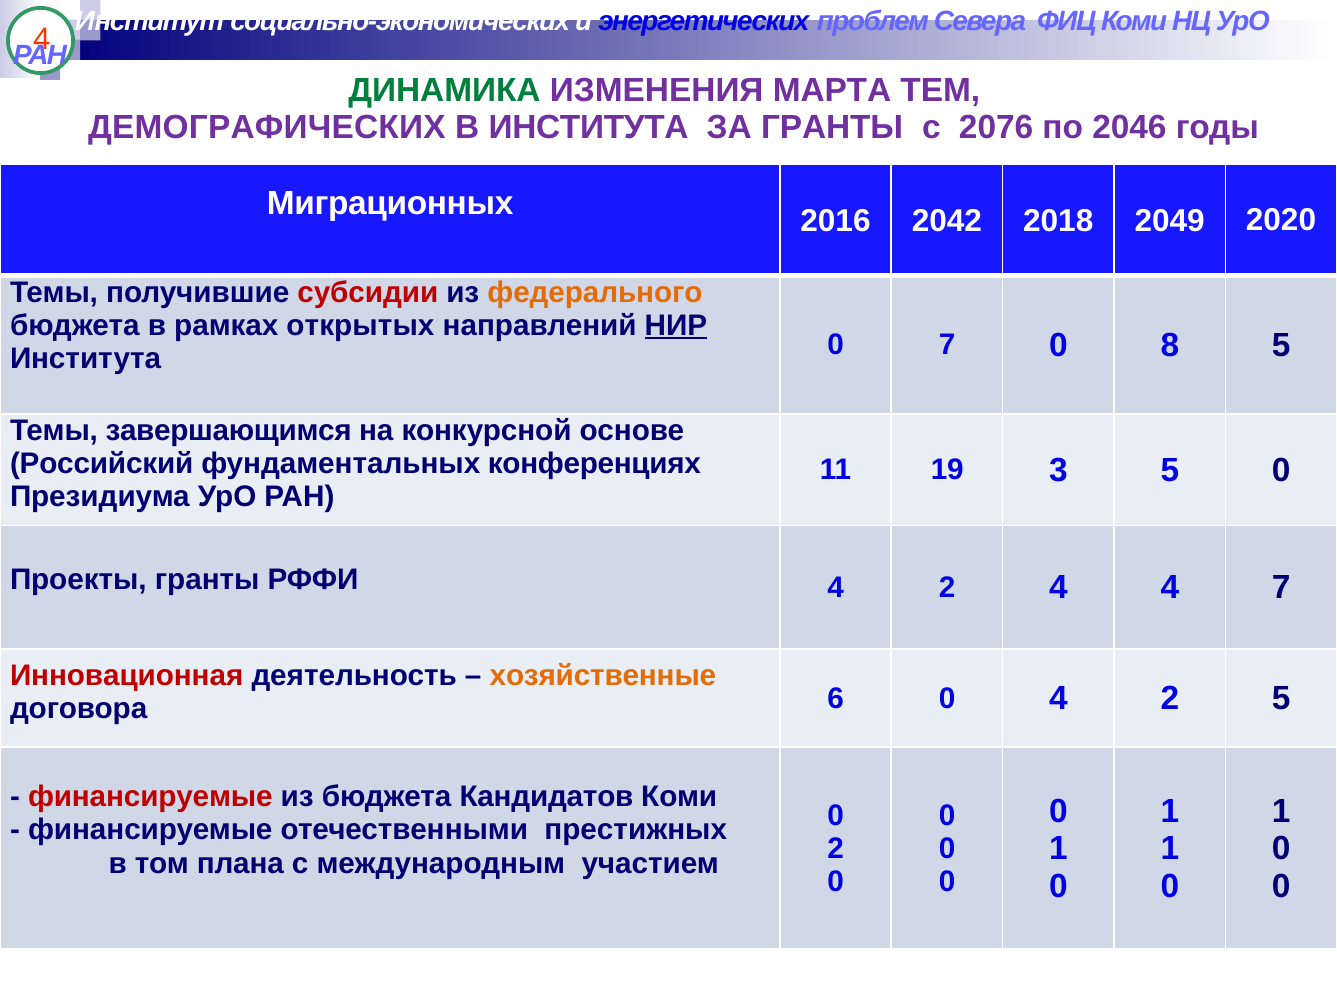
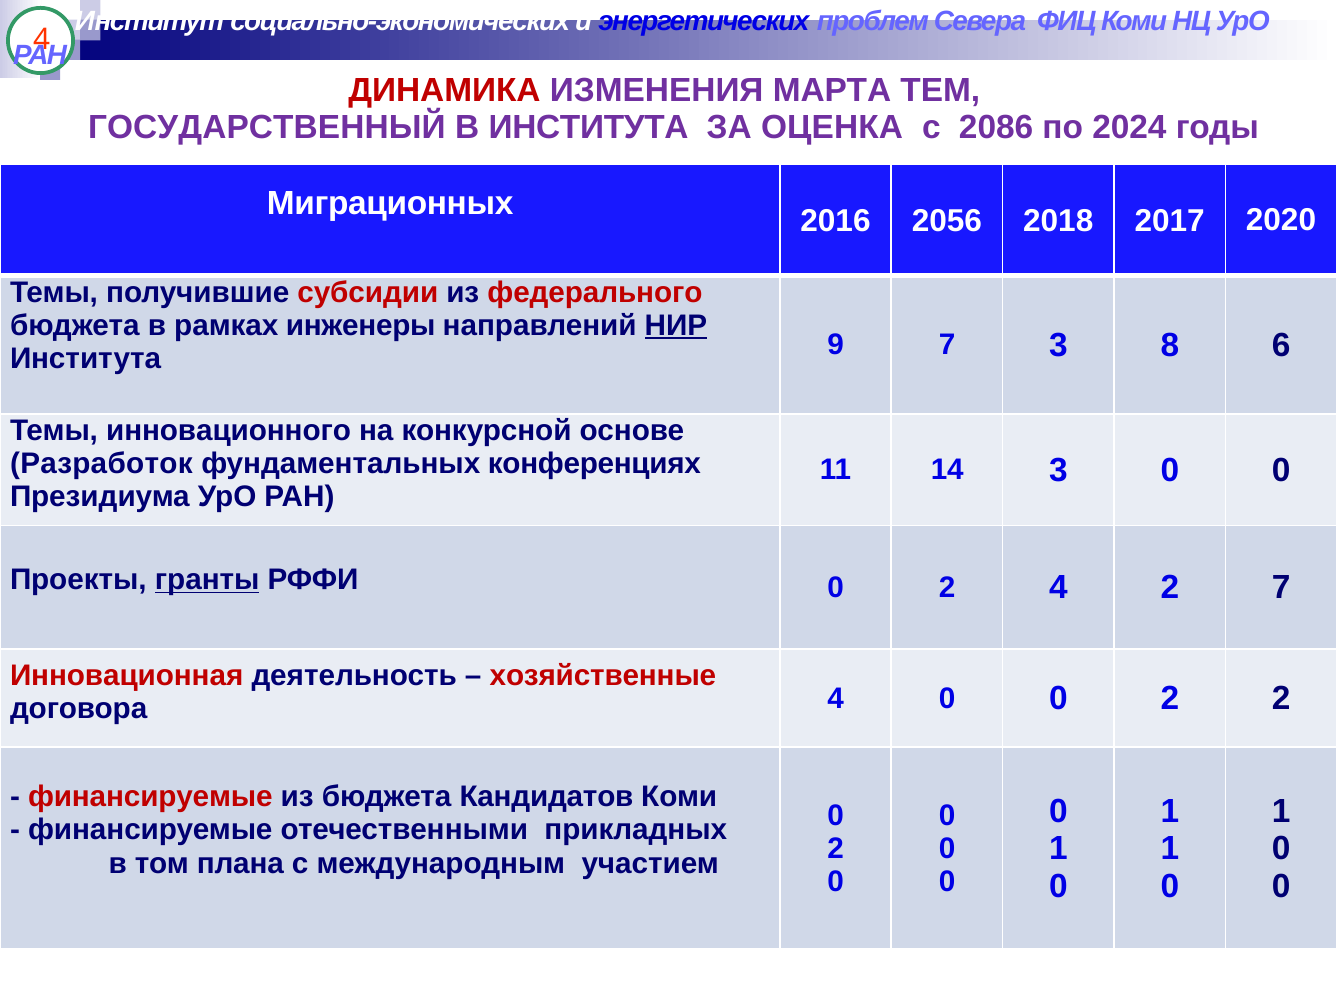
ДИНАМИКА colour: green -> red
ДЕМОГРАФИЧЕСКИХ: ДЕМОГРАФИЧЕСКИХ -> ГОСУДАРСТВЕННЫЙ
ЗА ГРАНТЫ: ГРАНТЫ -> ОЦЕНКА
2076: 2076 -> 2086
2046: 2046 -> 2024
2042: 2042 -> 2056
2049: 2049 -> 2017
федерального colour: orange -> red
открытых: открытых -> инженеры
Института 0: 0 -> 9
7 0: 0 -> 3
8 5: 5 -> 6
завершающимся: завершающимся -> инновационного
Российский: Российский -> Разработок
19: 19 -> 14
3 5: 5 -> 0
гранты at (207, 580) underline: none -> present
РФФИ 4: 4 -> 0
4 4: 4 -> 2
хозяйственные colour: orange -> red
договора 6: 6 -> 4
4 at (1058, 698): 4 -> 0
2 5: 5 -> 2
престижных: престижных -> прикладных
